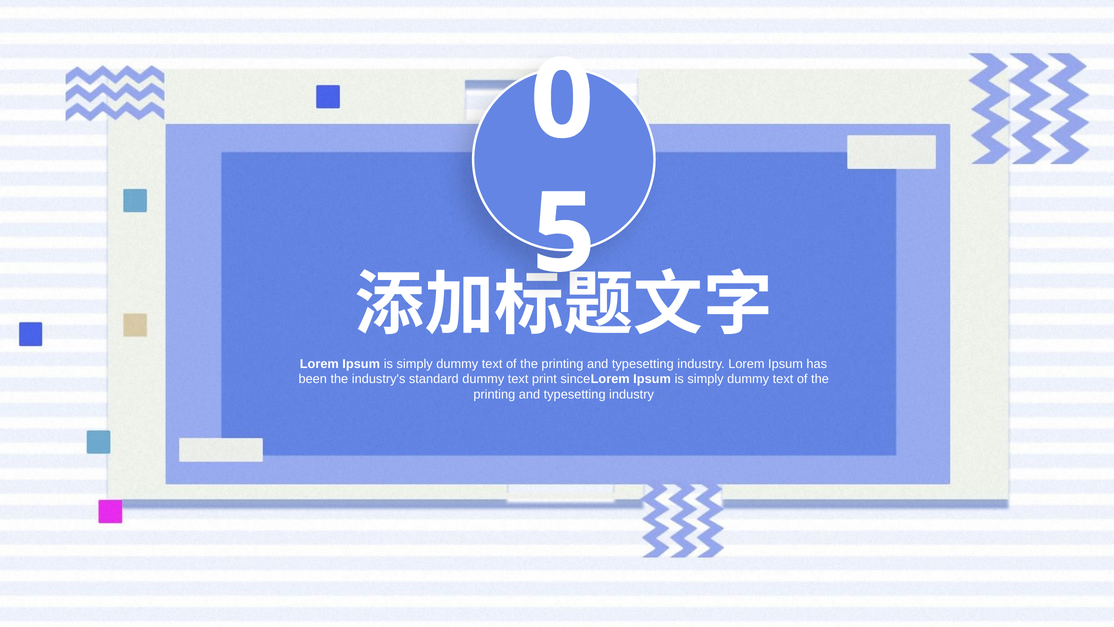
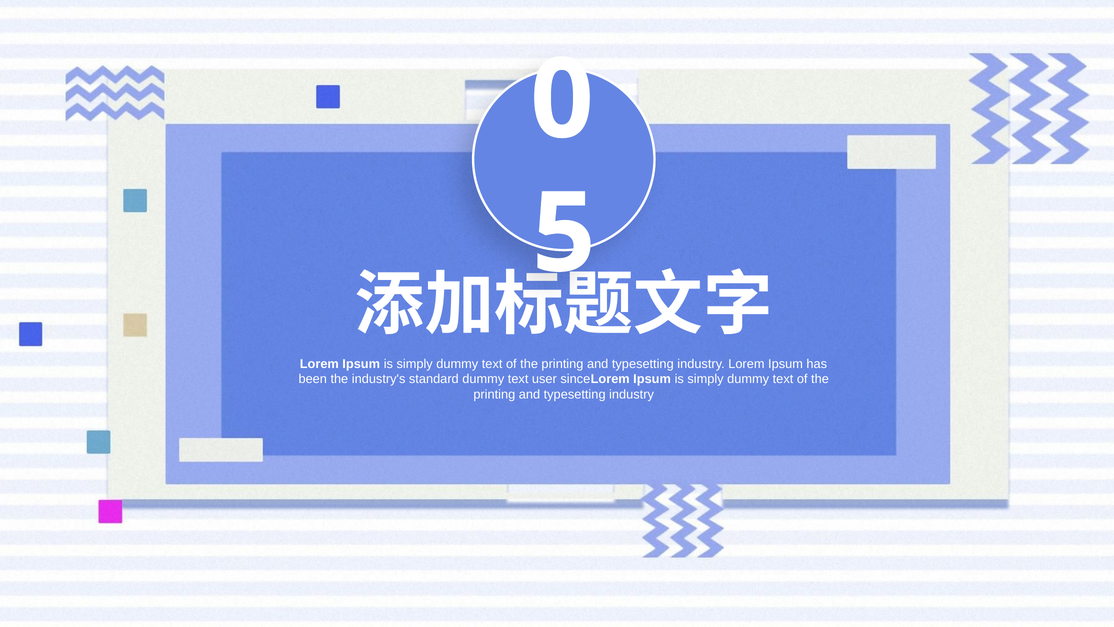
print: print -> user
